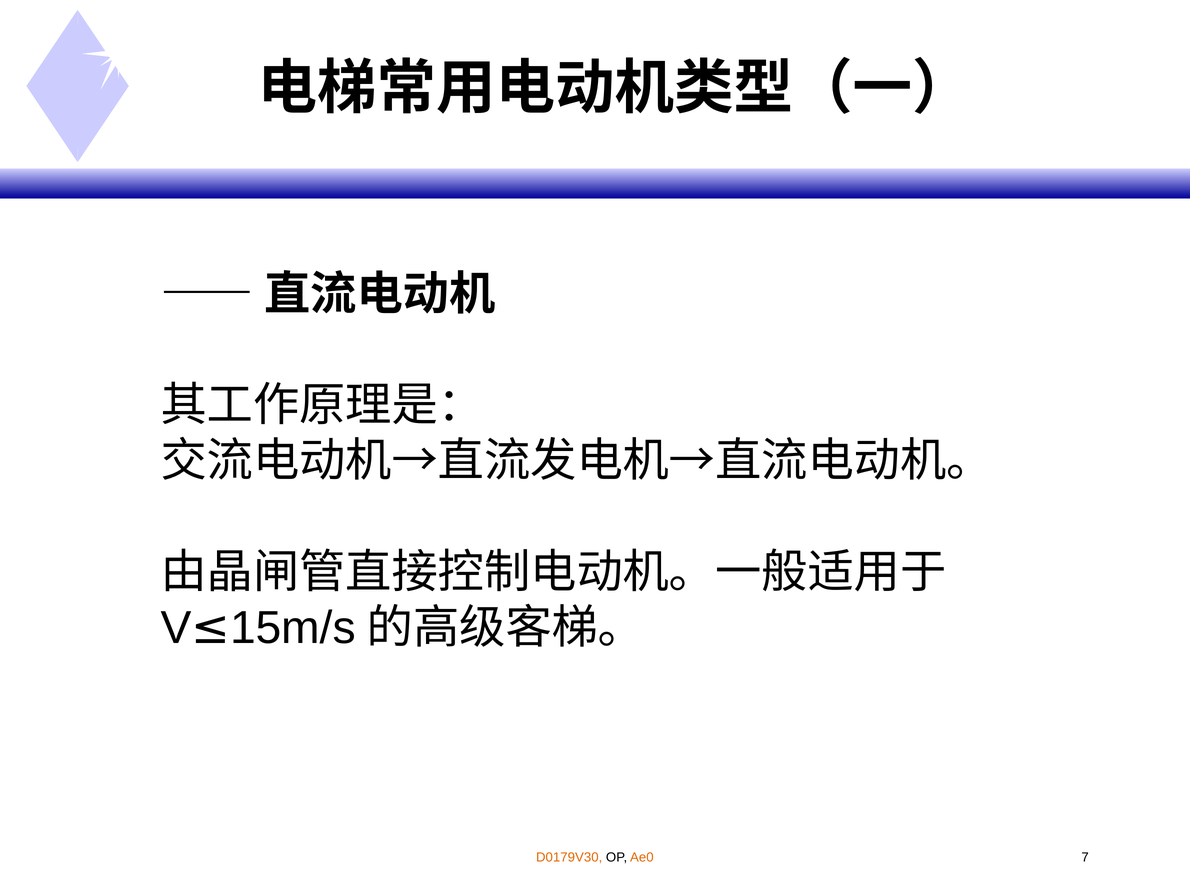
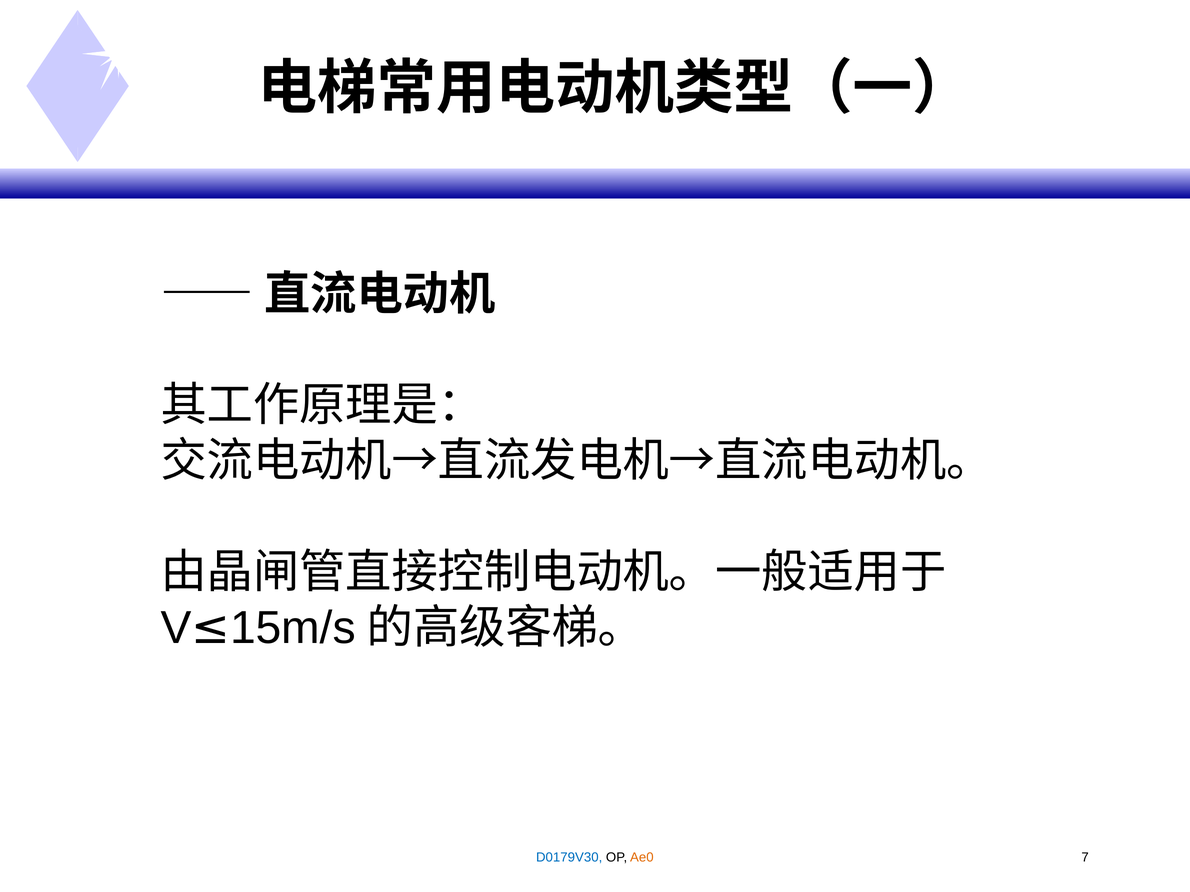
D0179V30 colour: orange -> blue
